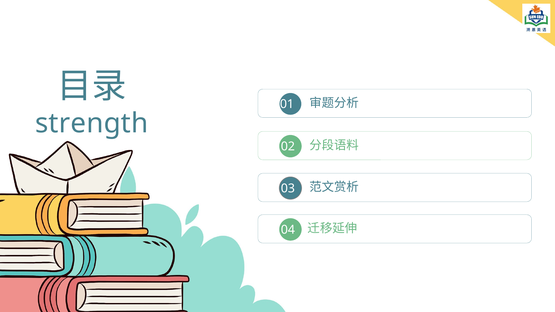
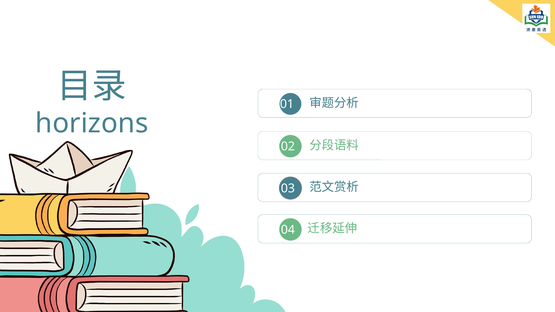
strength: strength -> horizons
